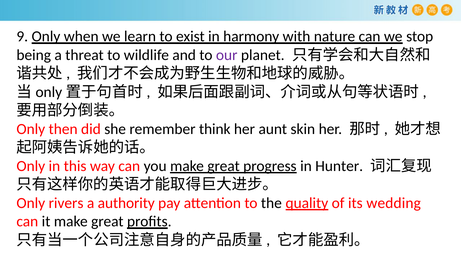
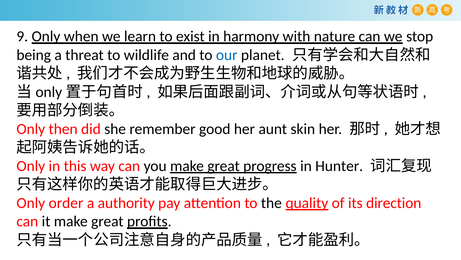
our colour: purple -> blue
think: think -> good
rivers: rivers -> order
wedding: wedding -> direction
